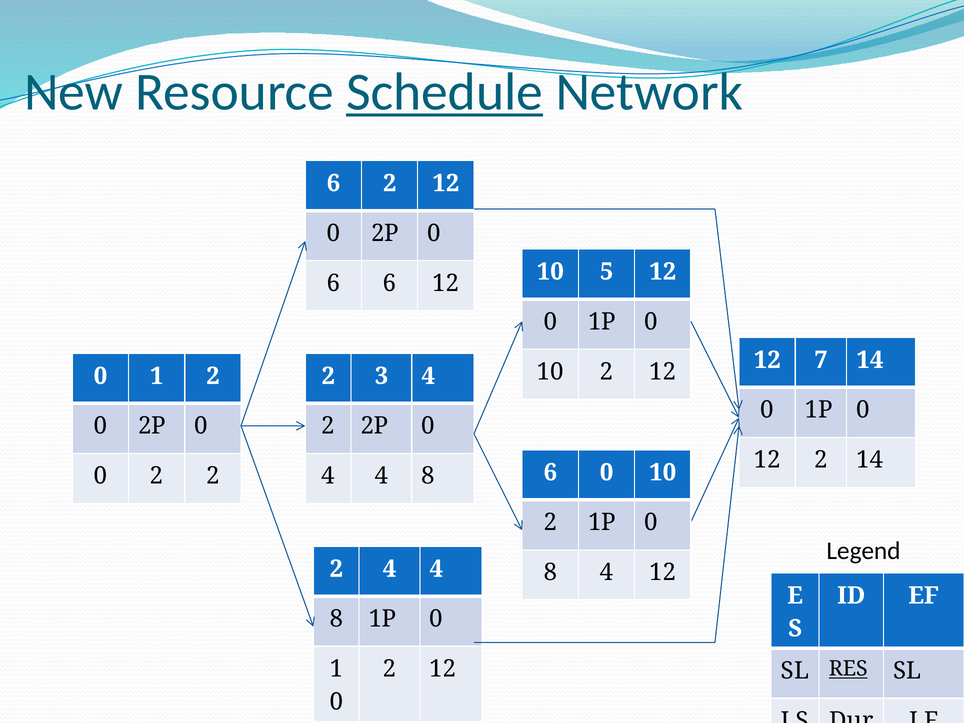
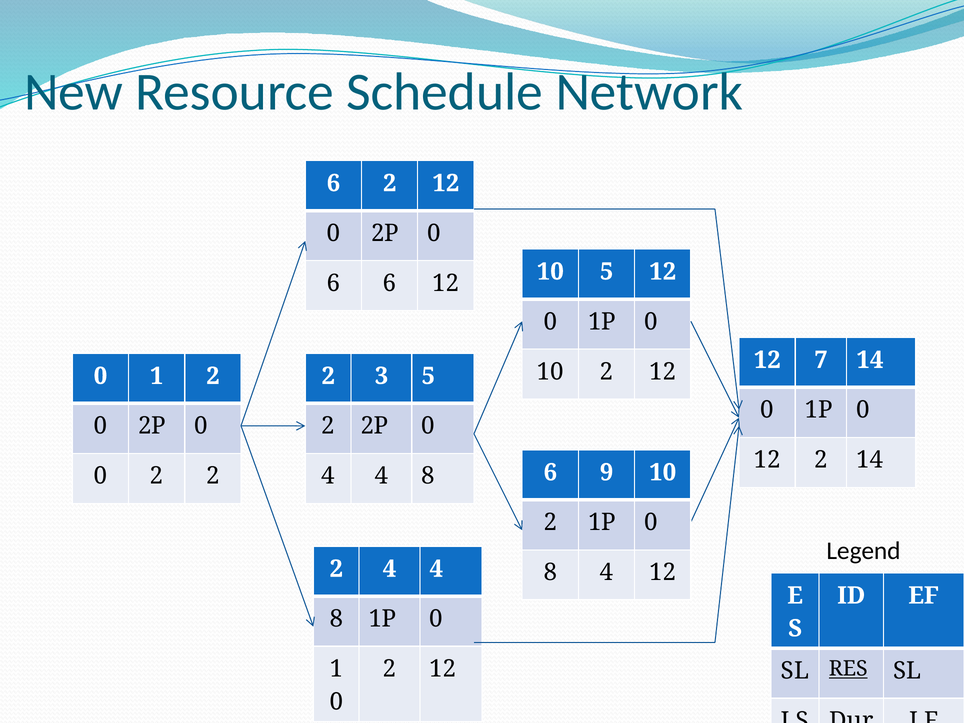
Schedule underline: present -> none
3 4: 4 -> 5
6 0: 0 -> 9
